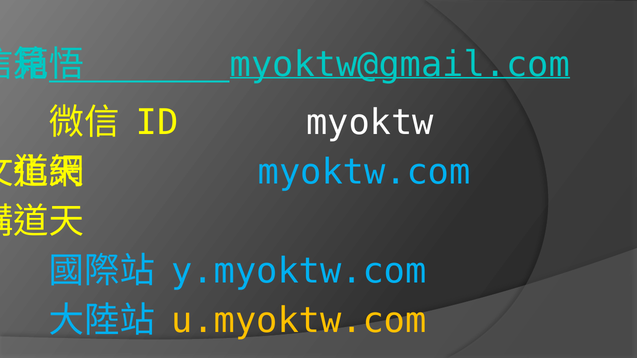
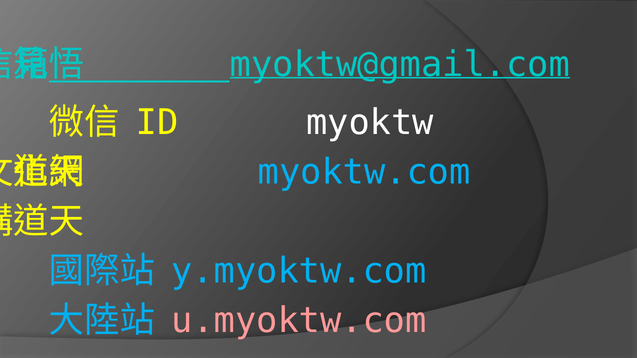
u.myoktw.com colour: yellow -> pink
